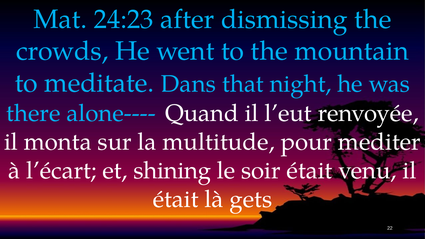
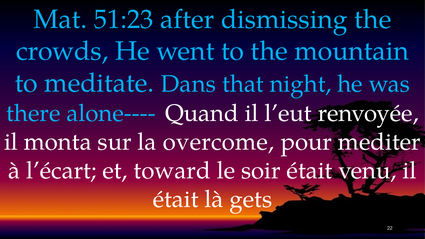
24:23: 24:23 -> 51:23
multitude: multitude -> overcome
shining: shining -> toward
